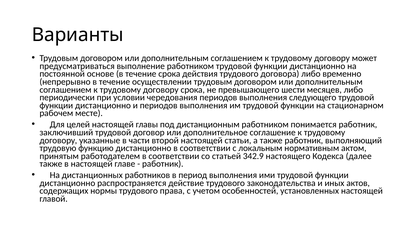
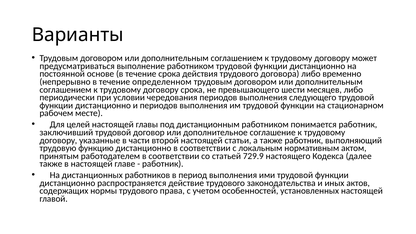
осуществлении: осуществлении -> определенном
342.9: 342.9 -> 729.9
